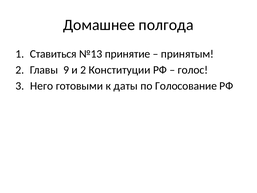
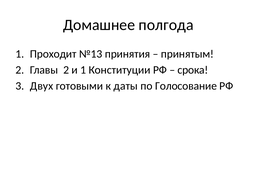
Ставиться: Ставиться -> Проходит
принятие: принятие -> принятия
Главы 9: 9 -> 2
и 2: 2 -> 1
голос: голос -> срока
Него: Него -> Двух
